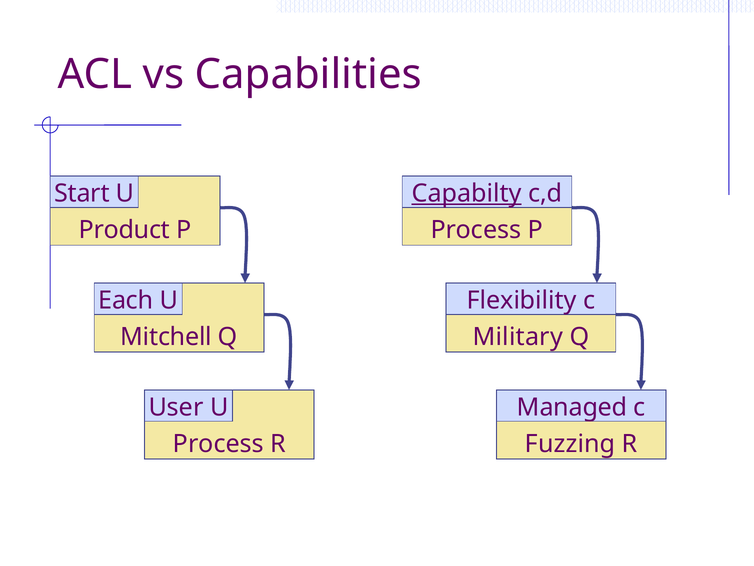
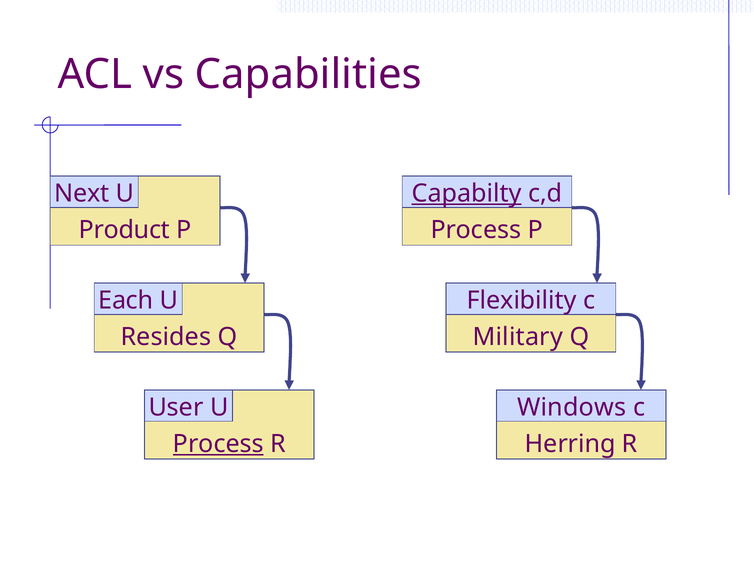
Start: Start -> Next
Mitchell: Mitchell -> Resides
Managed: Managed -> Windows
Process at (218, 443) underline: none -> present
Fuzzing: Fuzzing -> Herring
